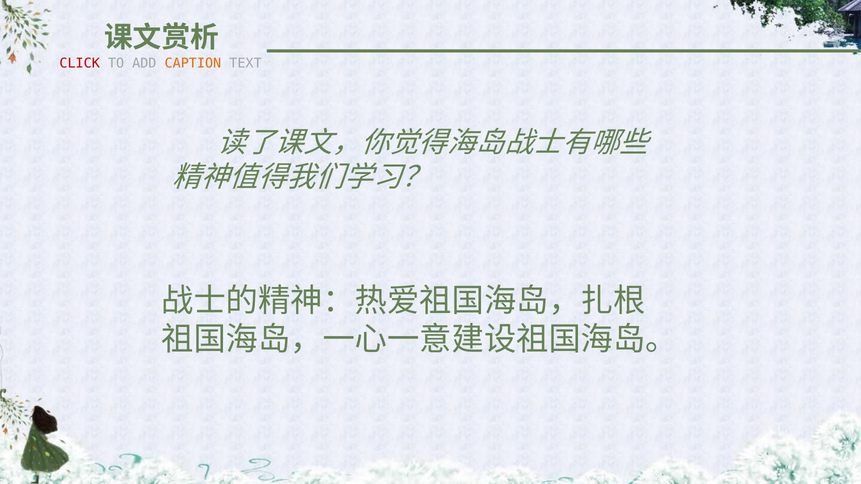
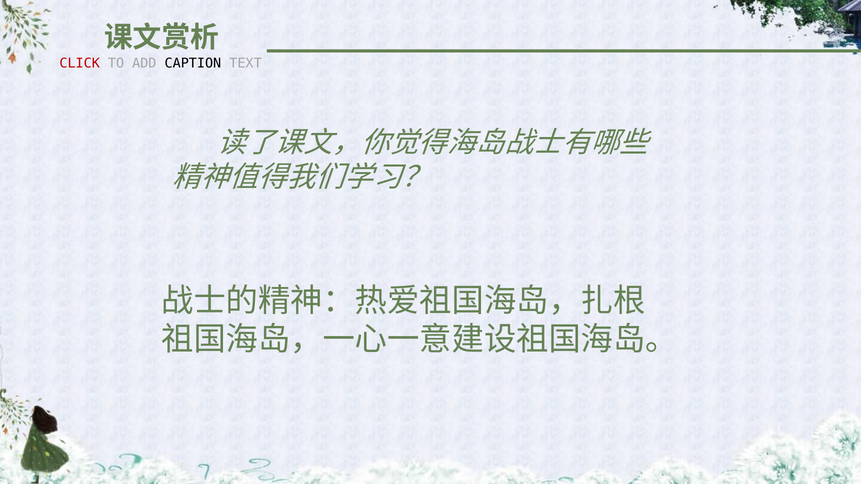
CAPTION colour: orange -> black
